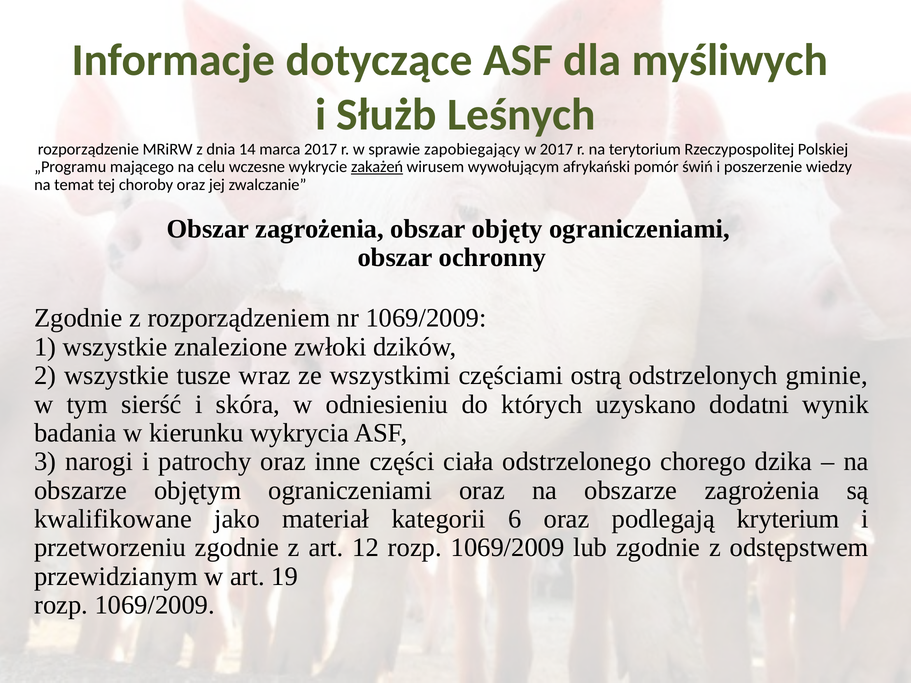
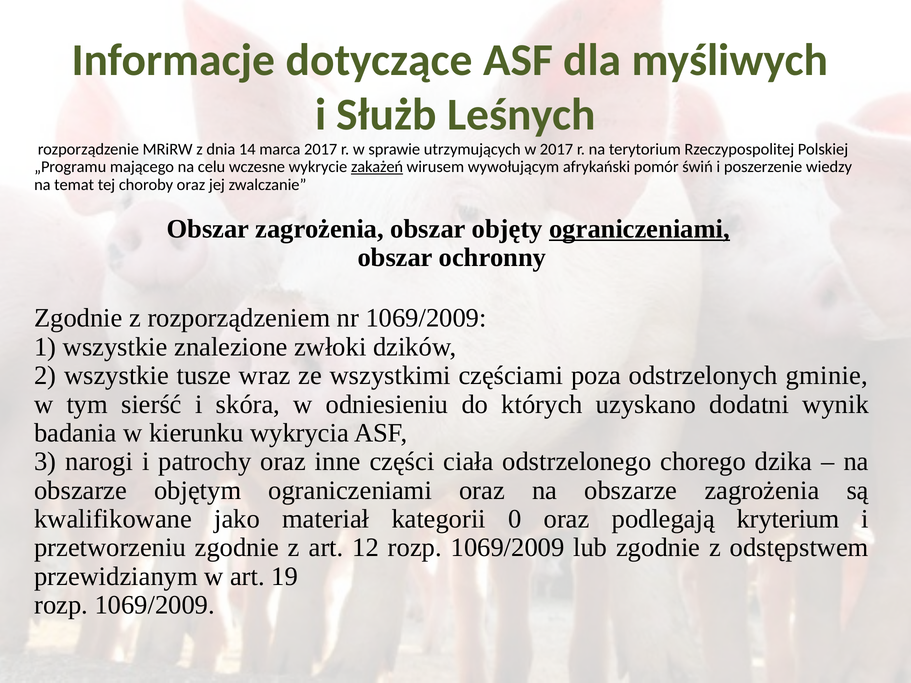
zapobiegający: zapobiegający -> utrzymujących
ograniczeniami at (640, 229) underline: none -> present
ostrą: ostrą -> poza
6: 6 -> 0
